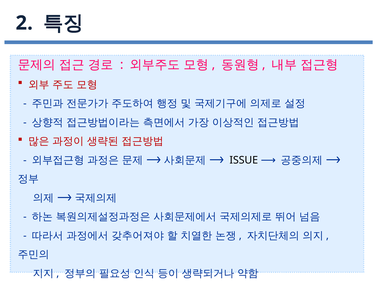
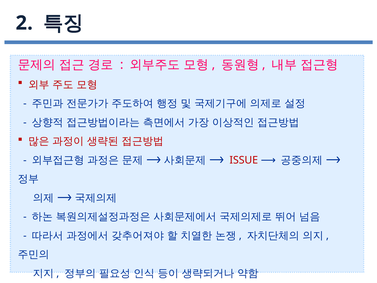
ISSUE colour: black -> red
